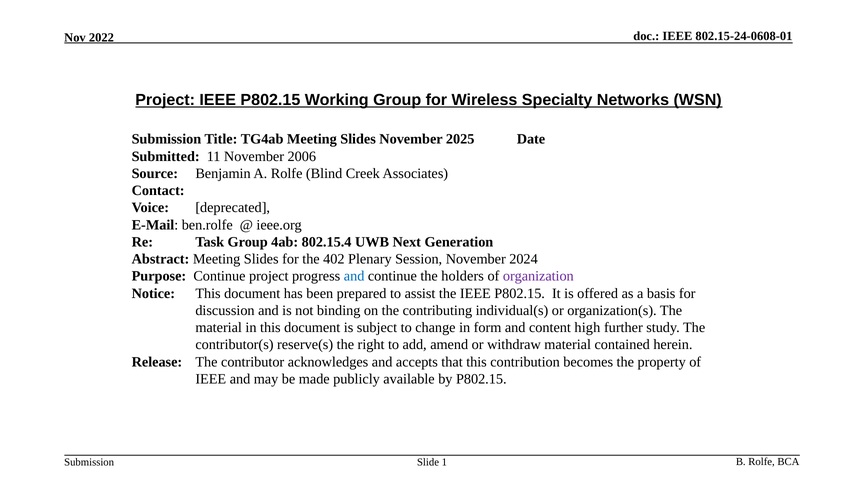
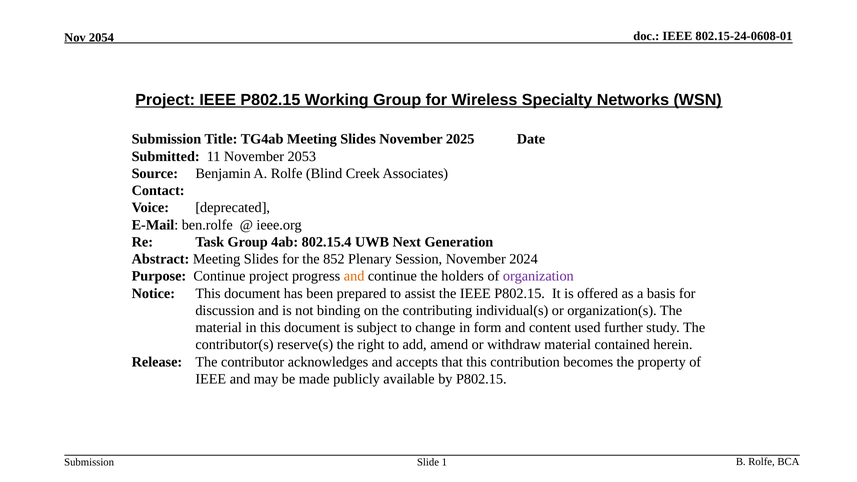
2022: 2022 -> 2054
2006: 2006 -> 2053
402: 402 -> 852
and at (354, 276) colour: blue -> orange
high: high -> used
